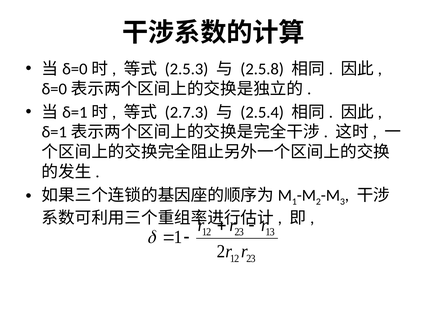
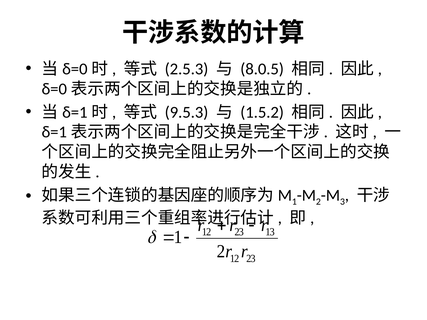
2.5.8: 2.5.8 -> 8.0.5
2.7.3: 2.7.3 -> 9.5.3
2.5.4: 2.5.4 -> 1.5.2
